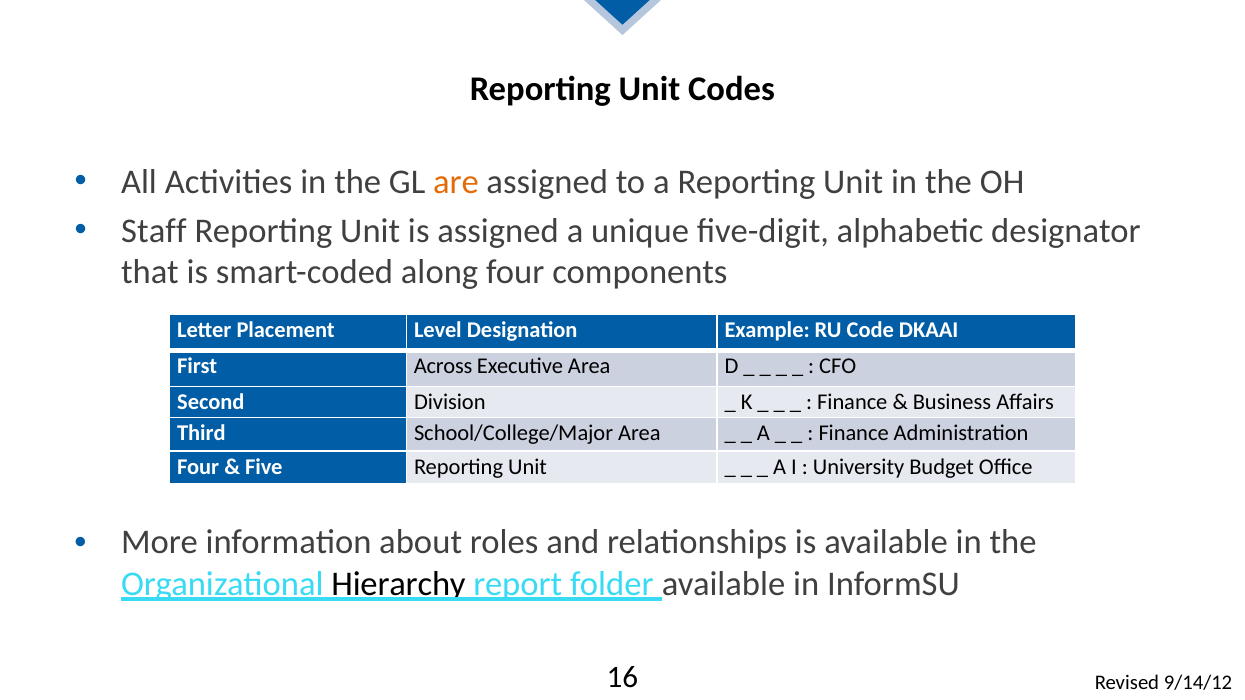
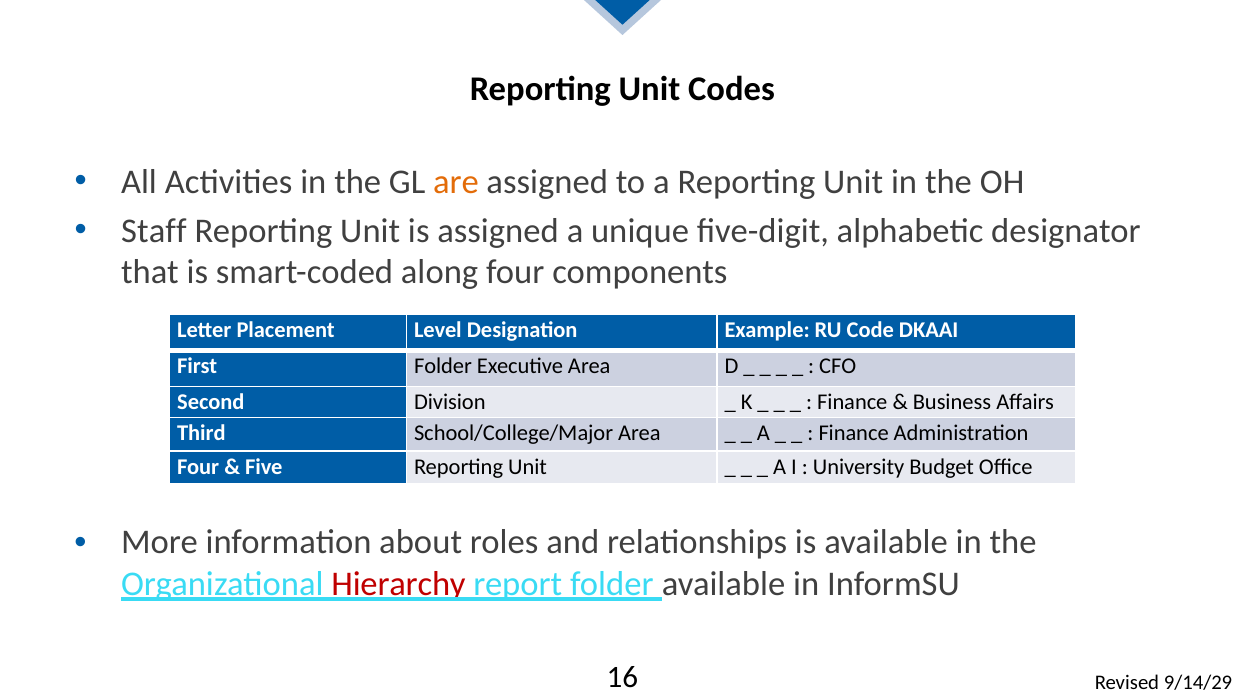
First Across: Across -> Folder
Hierarchy colour: black -> red
9/14/12: 9/14/12 -> 9/14/29
